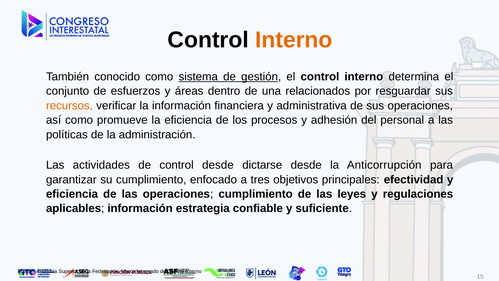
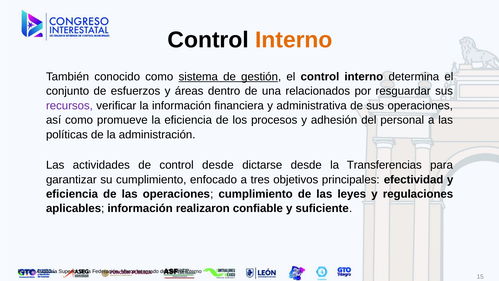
recursos colour: orange -> purple
Anticorrupción: Anticorrupción -> Transferencias
estrategia: estrategia -> realizaron
